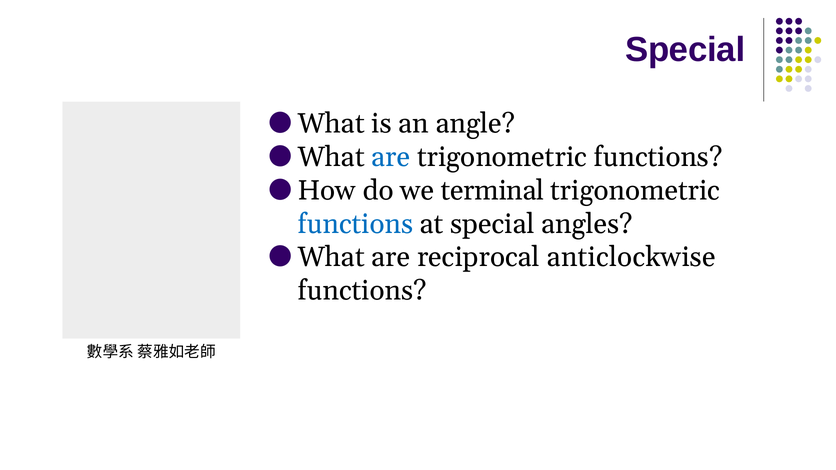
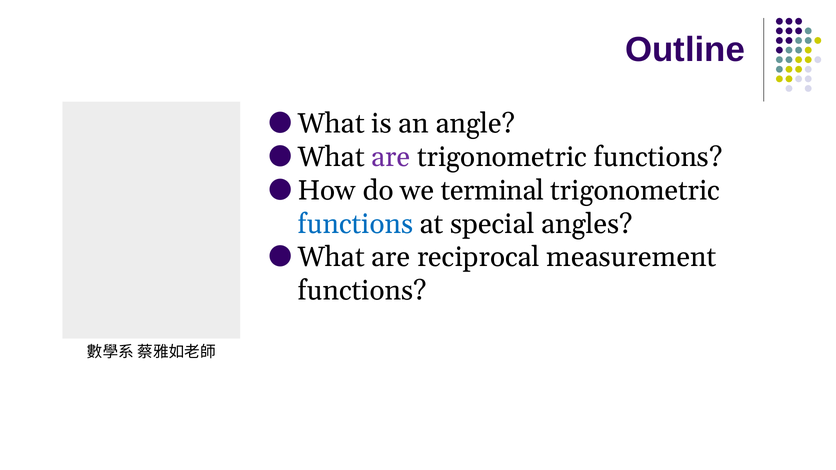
Special at (685, 50): Special -> Outline
are at (391, 157) colour: blue -> purple
anticlockwise: anticlockwise -> measurement
